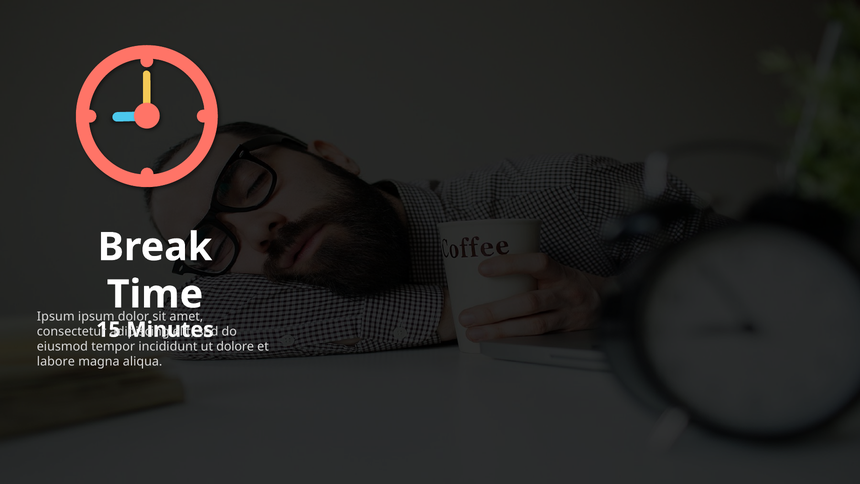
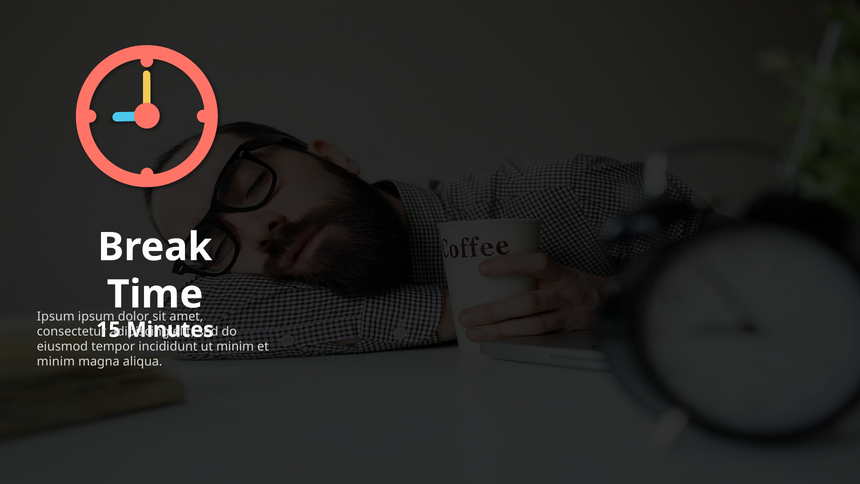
dolore at (235, 346): dolore -> minim
labore at (56, 361): labore -> minim
